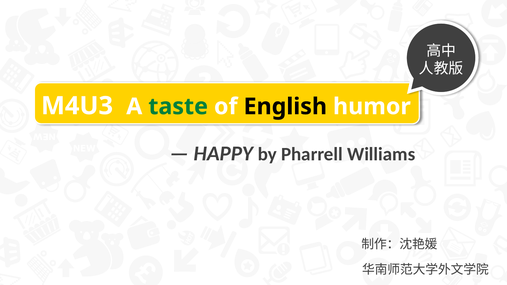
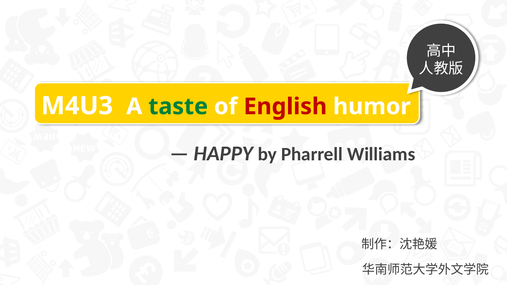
English colour: black -> red
